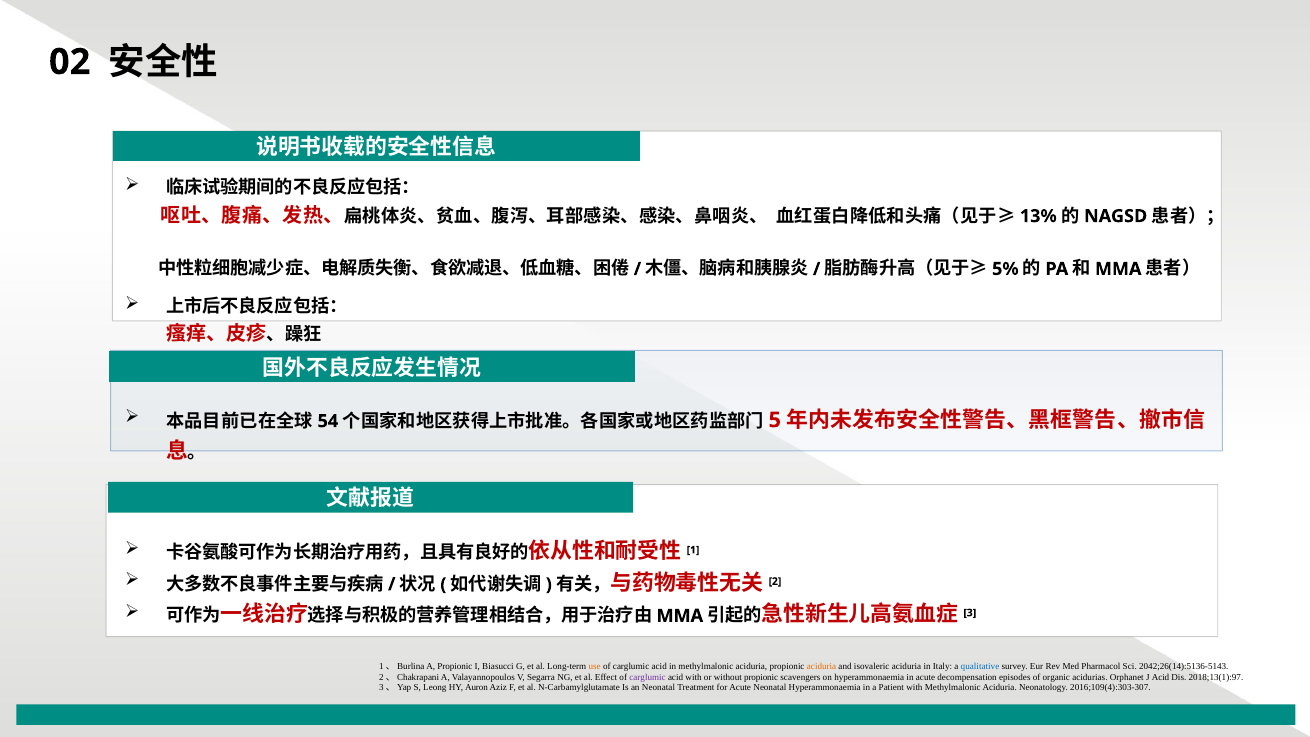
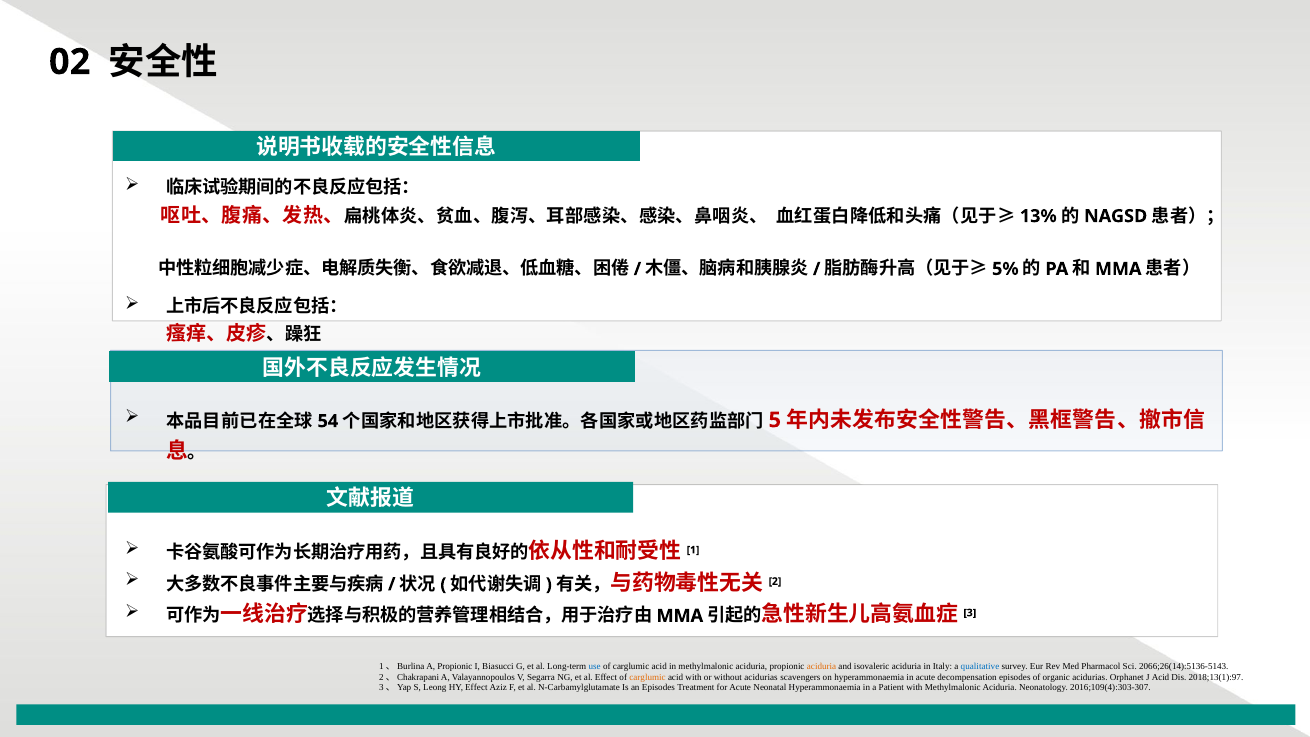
use colour: orange -> blue
2042;26(14):5136-5143: 2042;26(14):5136-5143 -> 2066;26(14):5136-5143
carglumic at (648, 677) colour: purple -> orange
without propionic: propionic -> acidurias
HY Auron: Auron -> Effect
an Neonatal: Neonatal -> Episodes
